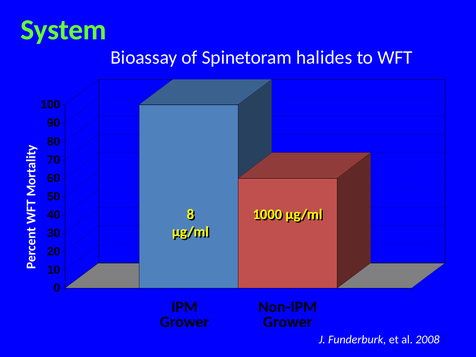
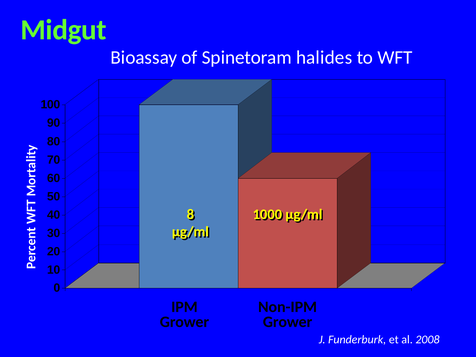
System: System -> Midgut
